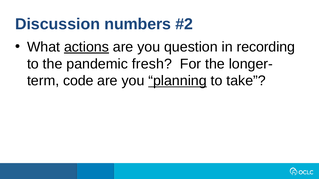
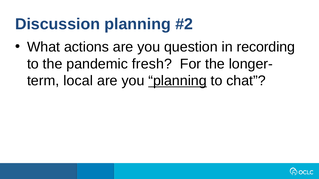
Discussion numbers: numbers -> planning
actions underline: present -> none
code: code -> local
take: take -> chat
